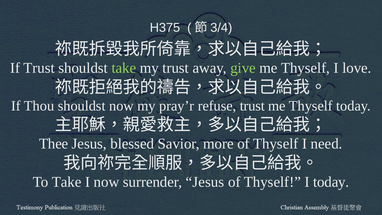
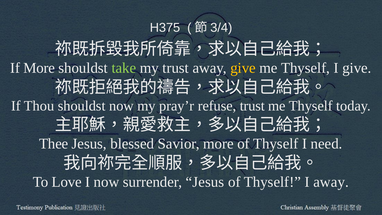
If Trust: Trust -> More
give at (243, 68) colour: light green -> yellow
I love: love -> give
To Take: Take -> Love
I today: today -> away
